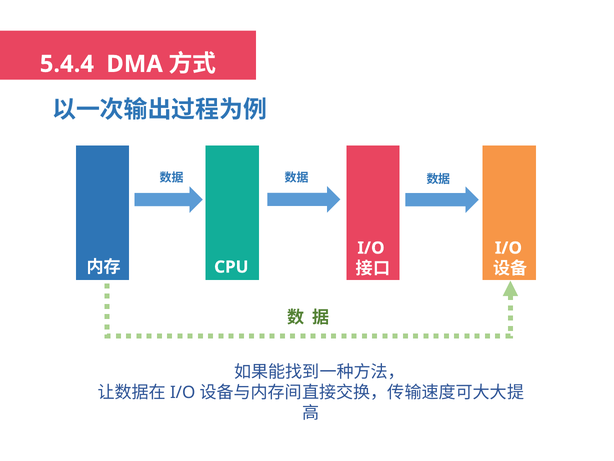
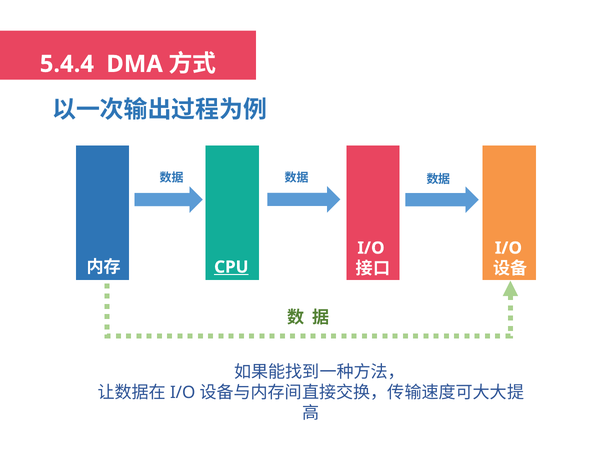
CPU underline: none -> present
